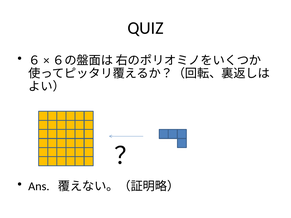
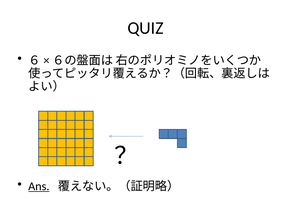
Ans underline: none -> present
